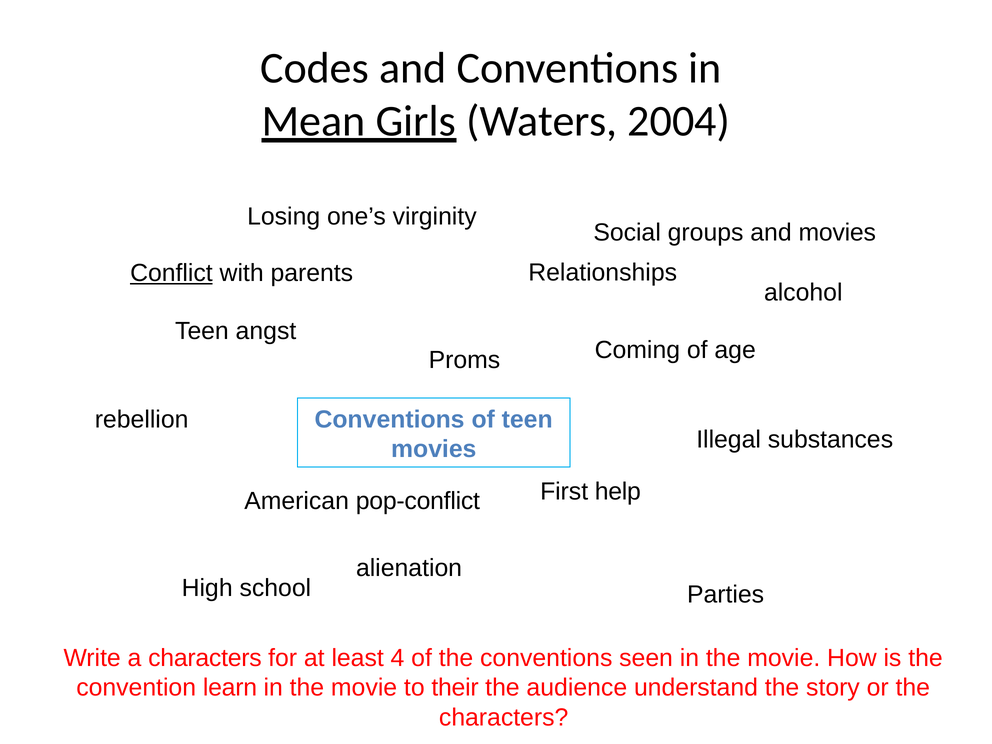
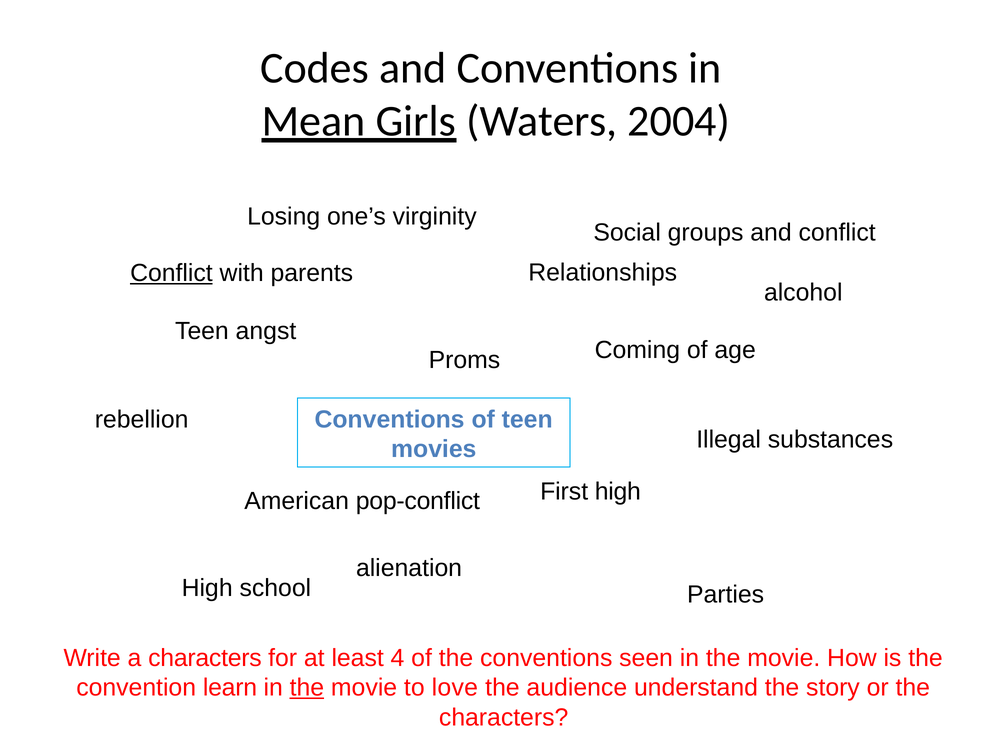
and movies: movies -> conflict
First help: help -> high
the at (307, 688) underline: none -> present
their: their -> love
